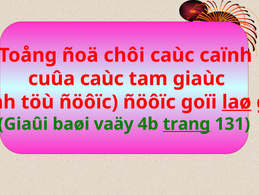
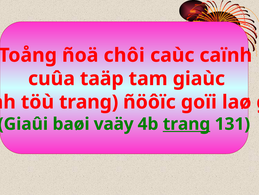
cuûa caùc: caùc -> taäp
töù ñöôïc: ñöôïc -> trang
laø underline: present -> none
